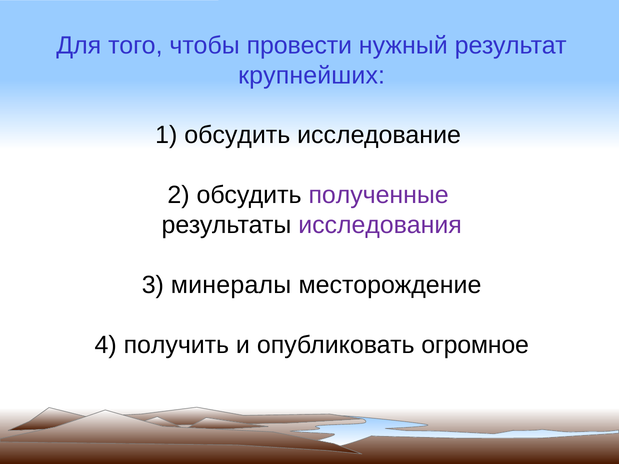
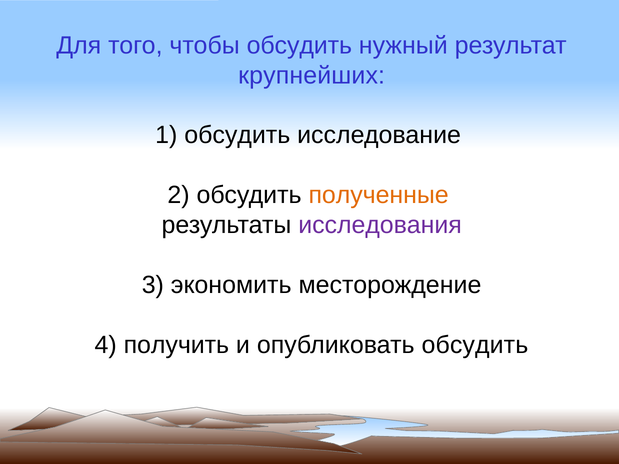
чтобы провести: провести -> обсудить
полученные colour: purple -> orange
минералы: минералы -> экономить
опубликовать огромное: огромное -> обсудить
